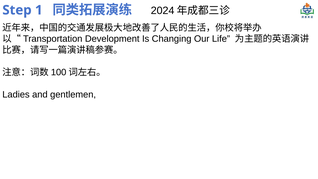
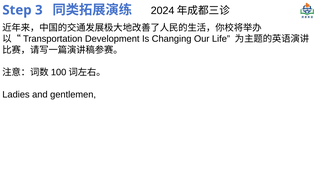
1: 1 -> 3
